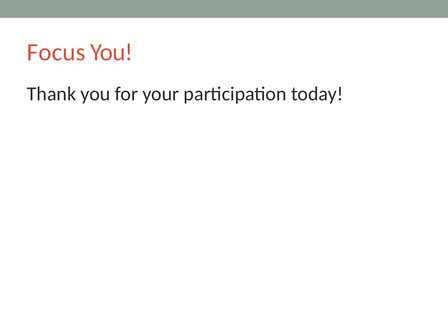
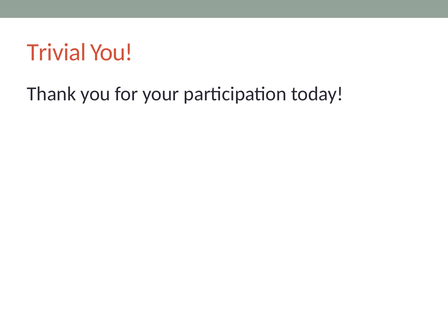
Focus: Focus -> Trivial
